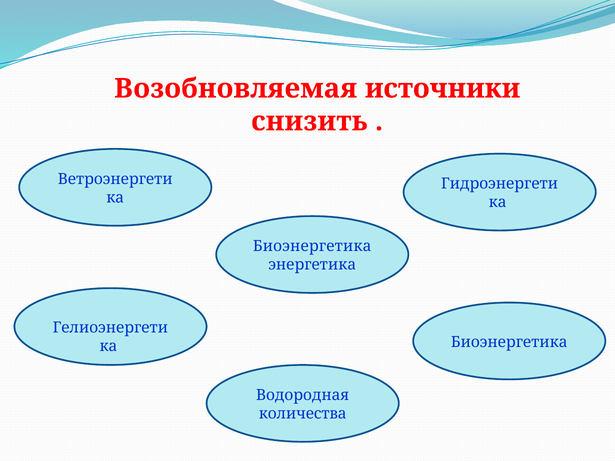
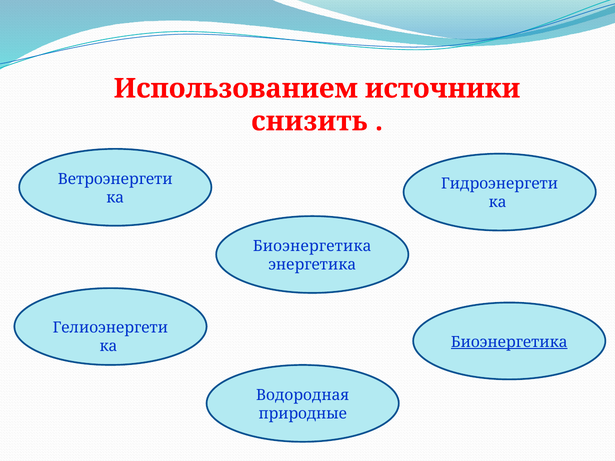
Возобновляемая: Возобновляемая -> Использованием
Биоэнергетика at (509, 342) underline: none -> present
количества: количества -> природные
